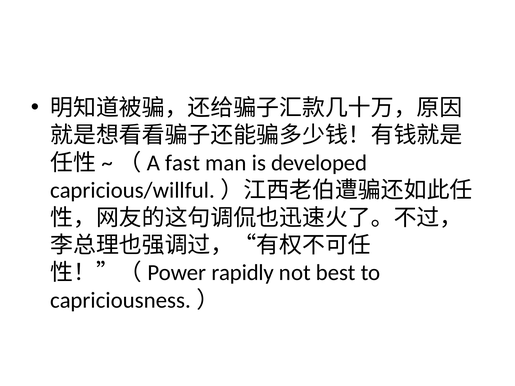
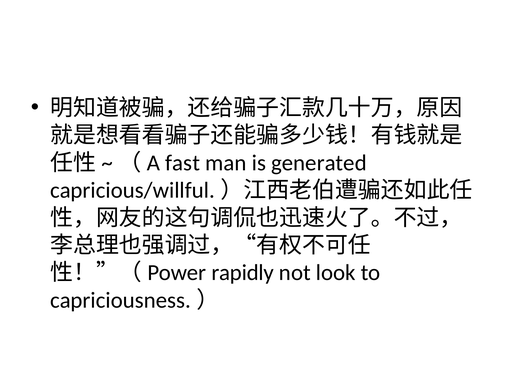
developed: developed -> generated
best: best -> look
